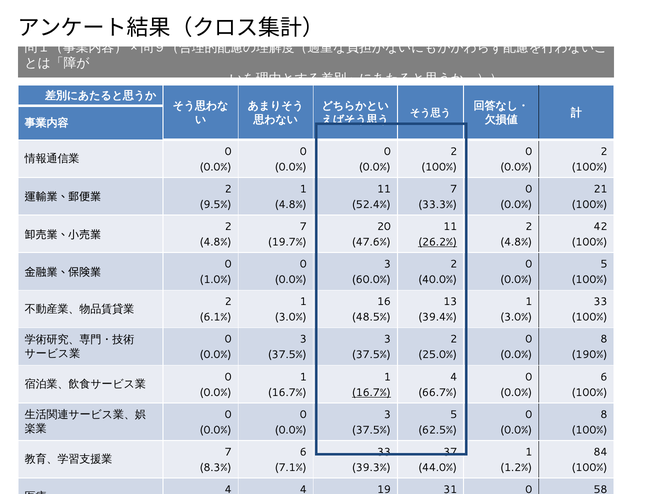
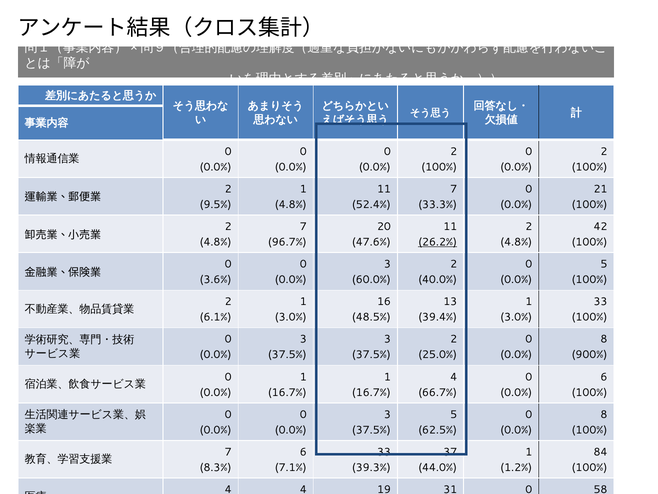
19.7%: 19.7% -> 96.7%
1.0%: 1.0% -> 3.6%
190%: 190% -> 900%
16.7% at (371, 392) underline: present -> none
